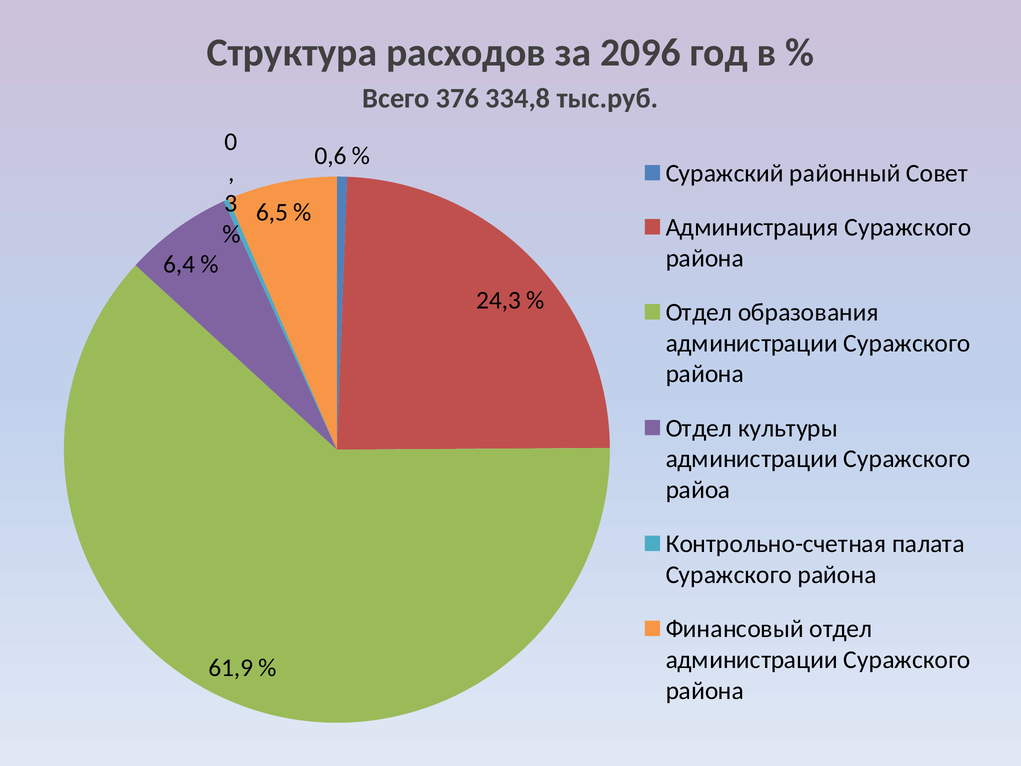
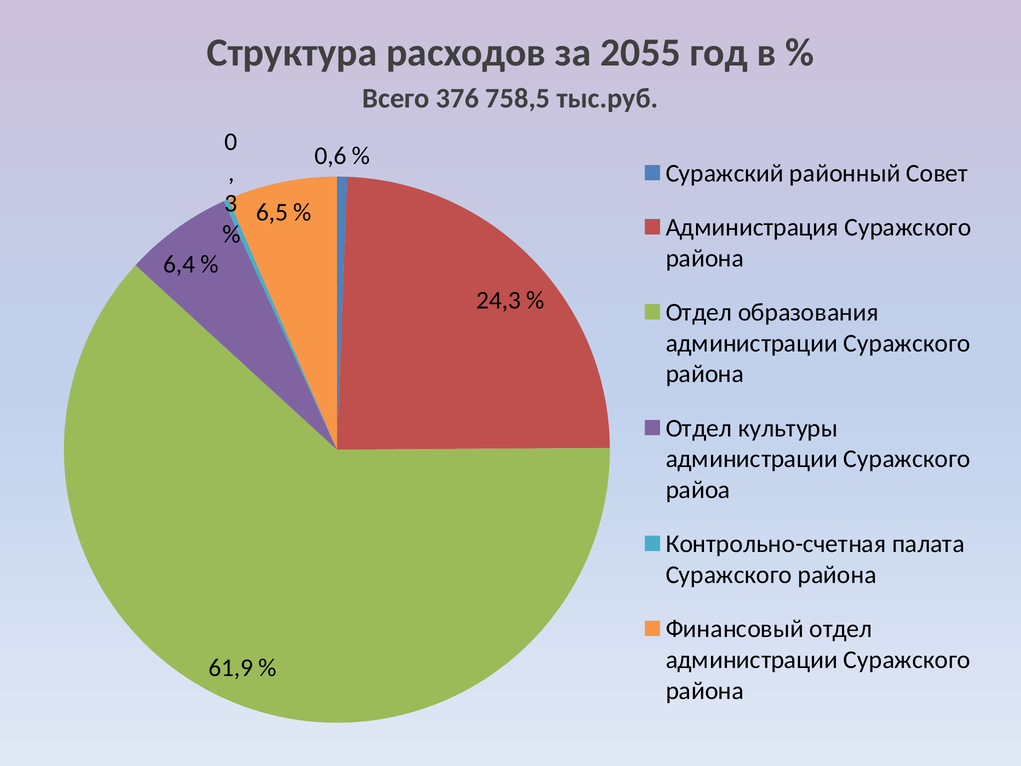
2096: 2096 -> 2055
334,8: 334,8 -> 758,5
